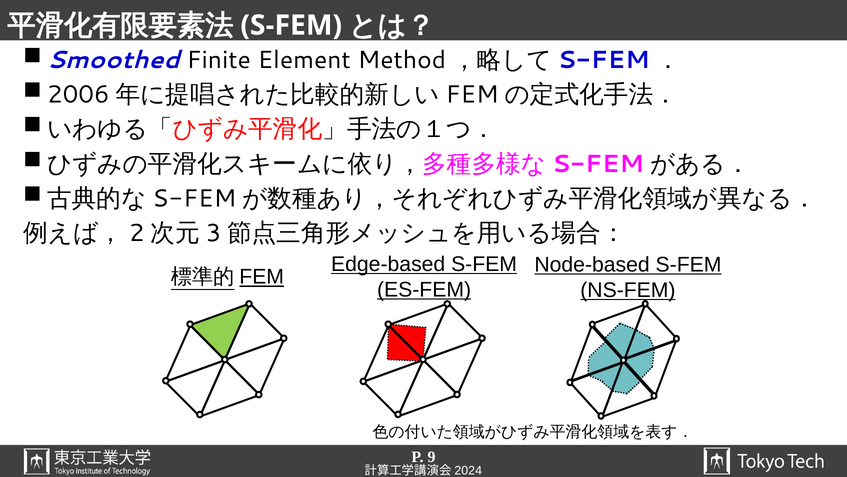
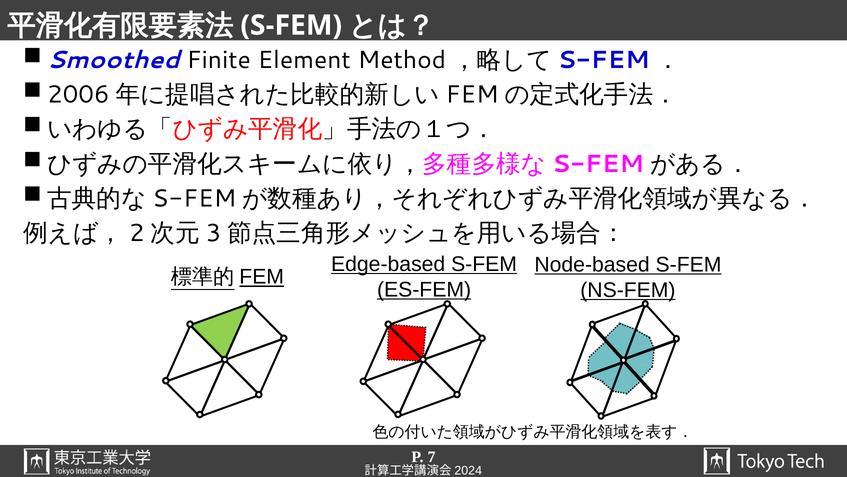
9: 9 -> 7
